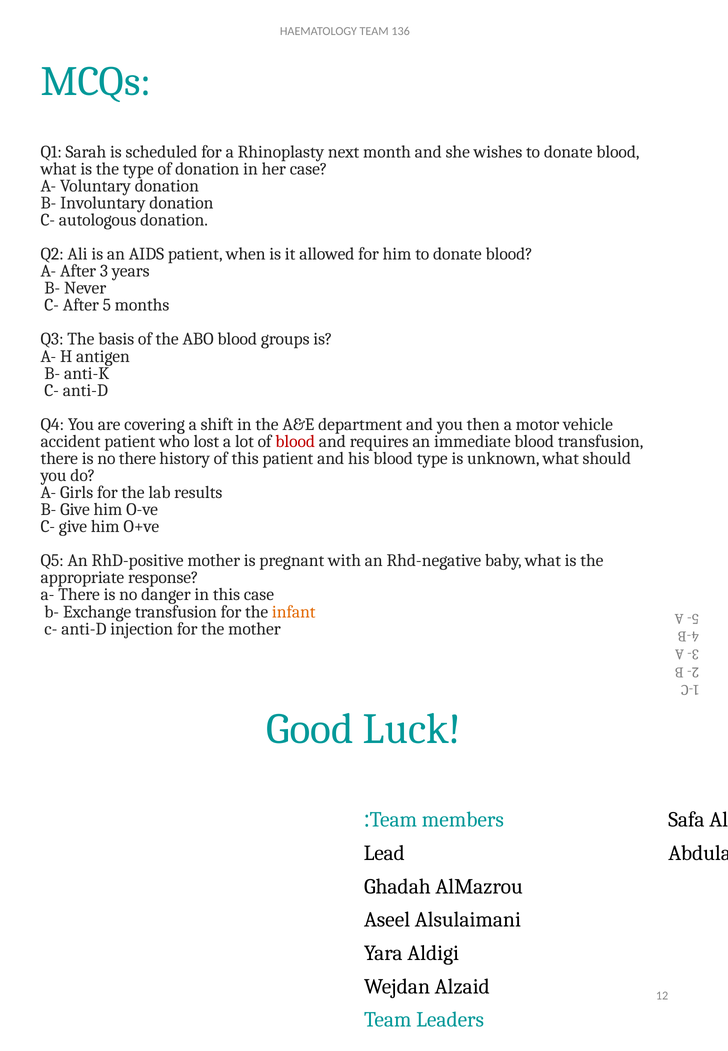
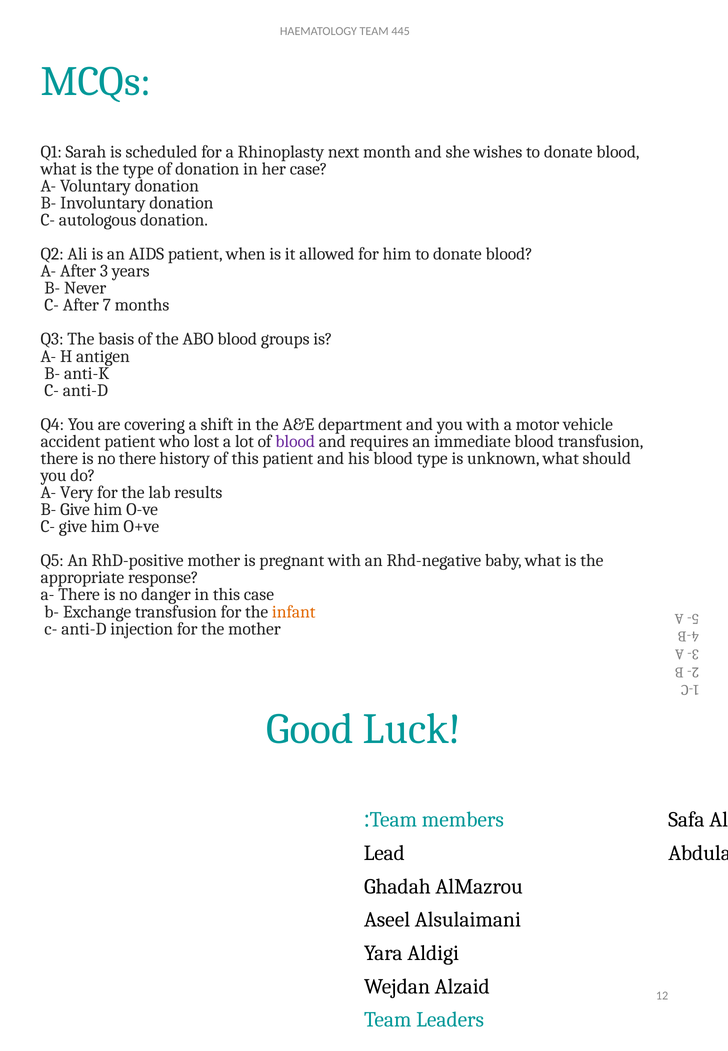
136: 136 -> 445
After 5: 5 -> 7
you then: then -> with
blood at (295, 442) colour: red -> purple
Girls: Girls -> Very
